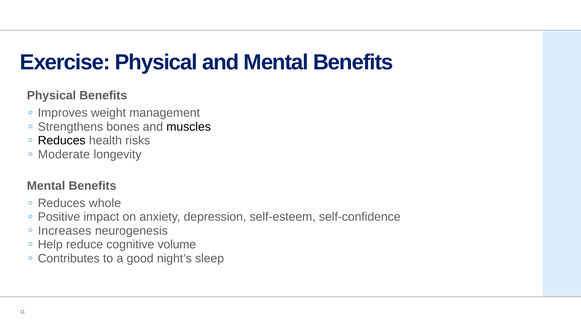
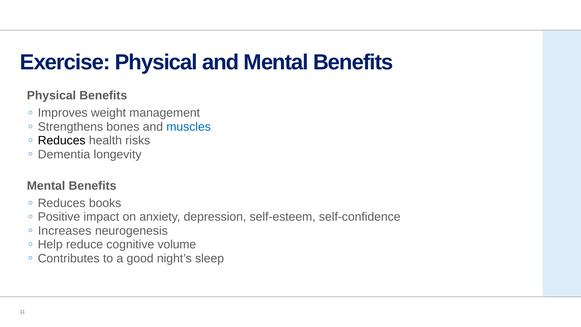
muscles colour: black -> blue
Moderate: Moderate -> Dementia
whole: whole -> books
